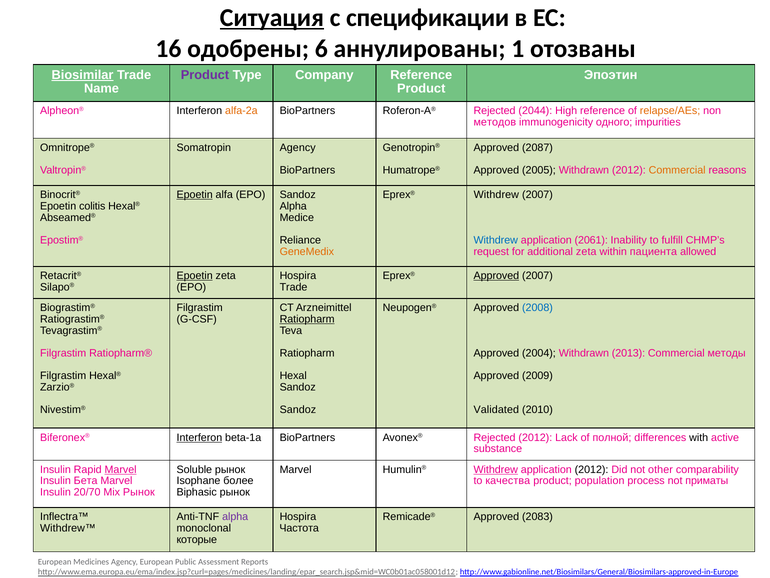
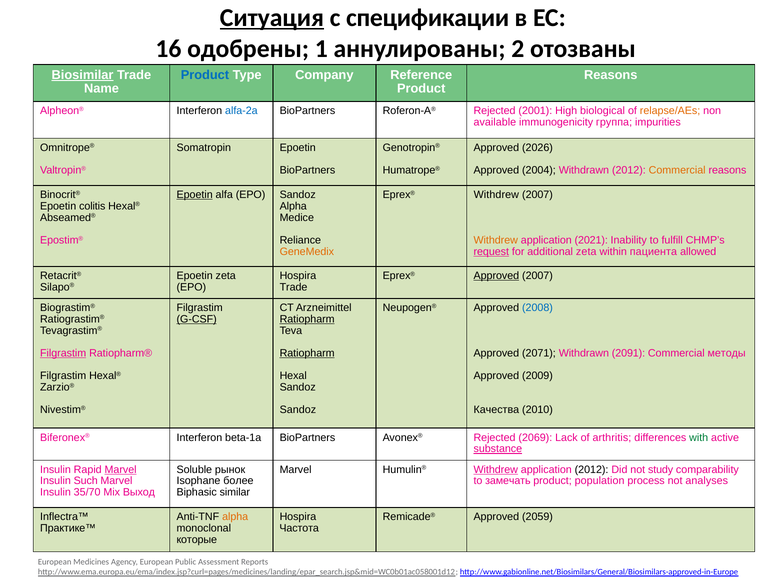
6: 6 -> 1
1: 1 -> 2
Product at (205, 75) colour: purple -> blue
Эпоэтин at (611, 75): Эпоэтин -> Reasons
alfa-2a colour: orange -> blue
2044: 2044 -> 2001
High reference: reference -> biological
методов: методов -> available
одного: одного -> группа
Somatropin Agency: Agency -> Epoetin
2087: 2087 -> 2026
2005: 2005 -> 2004
Withdrew at (496, 240) colour: blue -> orange
2061: 2061 -> 2021
request underline: none -> present
Epoetin at (195, 275) underline: present -> none
G-CSF underline: none -> present
Filgrastim at (63, 353) underline: none -> present
Ratiopharm at (307, 353) underline: none -> present
2004: 2004 -> 2071
2013: 2013 -> 2091
Validated: Validated -> Качества
Interferon at (199, 437) underline: present -> none
Rejected 2012: 2012 -> 2069
полной: полной -> arthritis
with colour: black -> green
substance underline: none -> present
other: other -> study
Бета: Бета -> Such
качества: качества -> замечать
приматы: приматы -> analyses
20/70: 20/70 -> 35/70
Mix Рынок: Рынок -> Выход
Biphasic рынок: рынок -> similar
alpha at (235, 516) colour: purple -> orange
2083: 2083 -> 2059
Withdrew™: Withdrew™ -> Практике™
